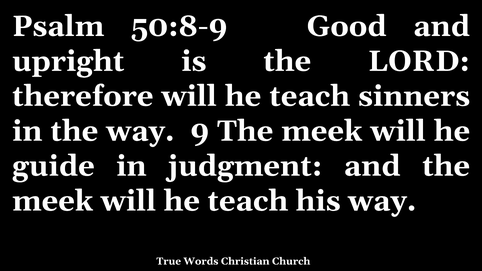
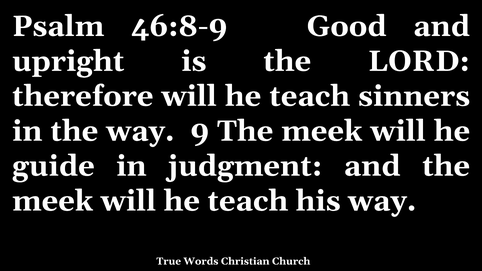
50:8-9: 50:8-9 -> 46:8-9
